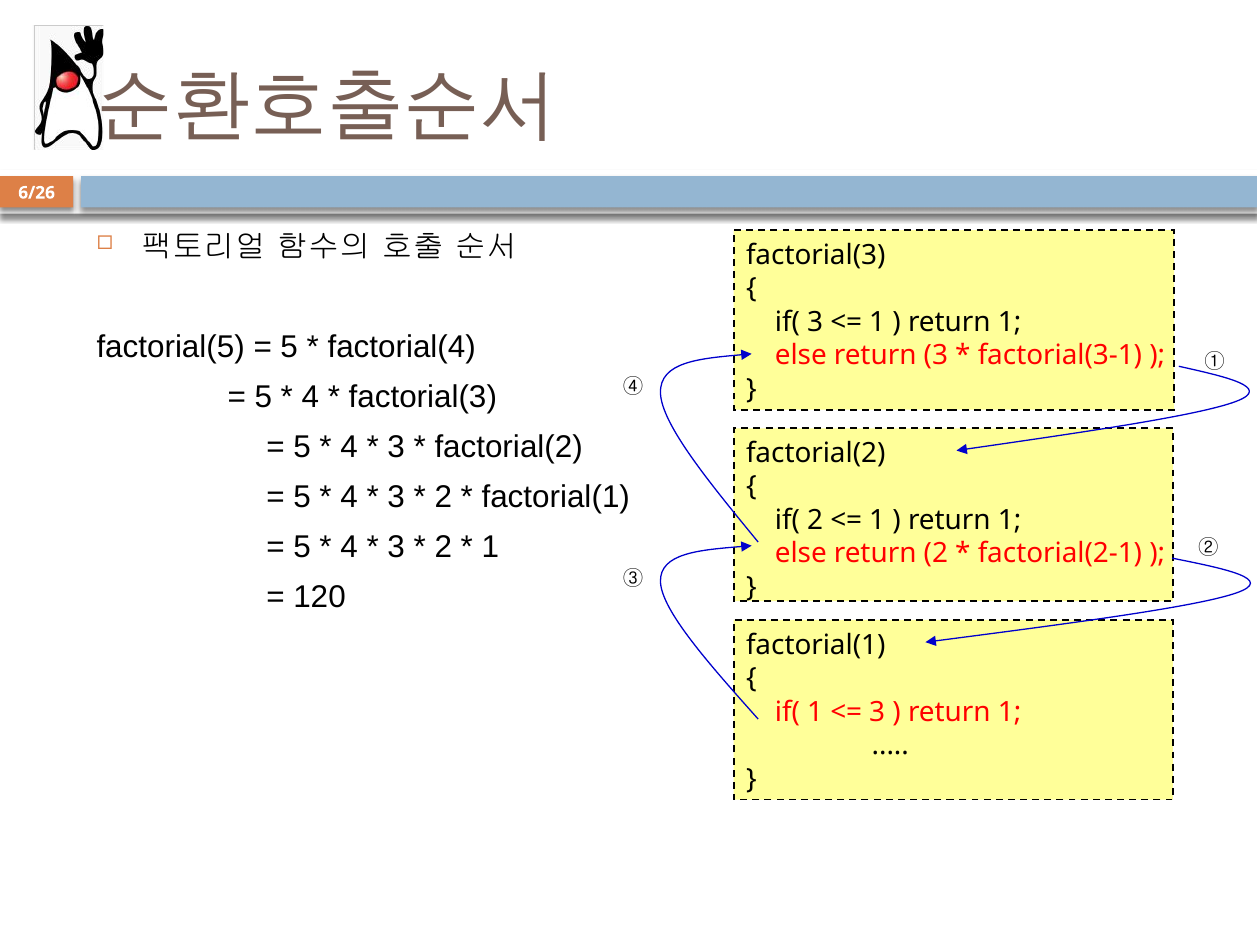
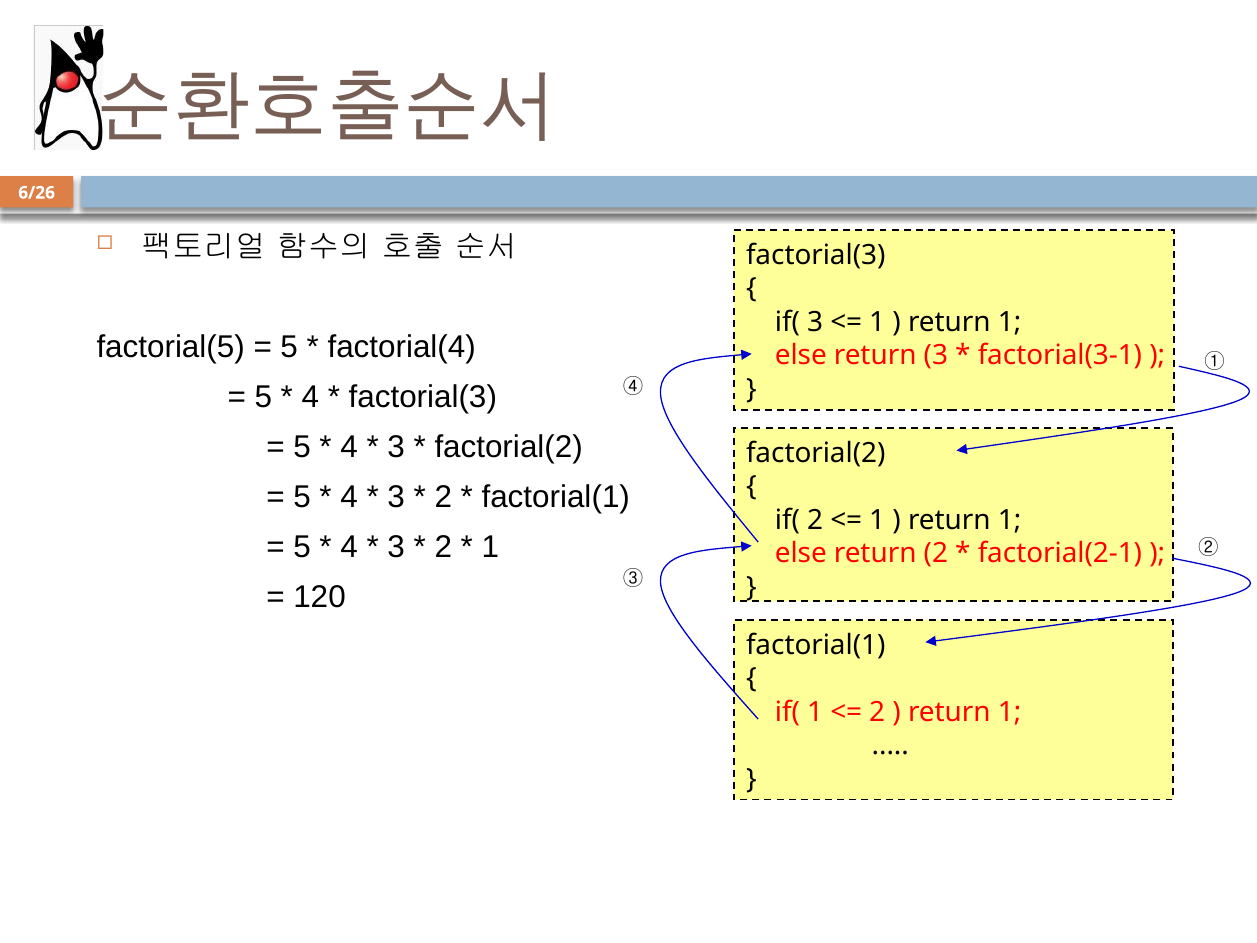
3 at (877, 712): 3 -> 2
